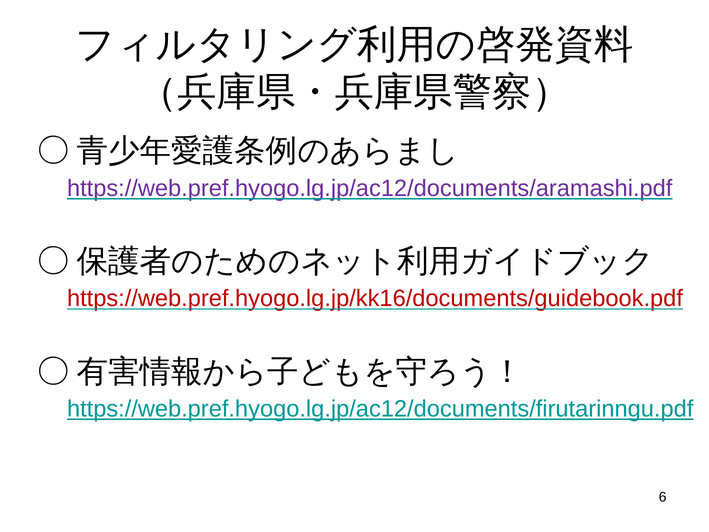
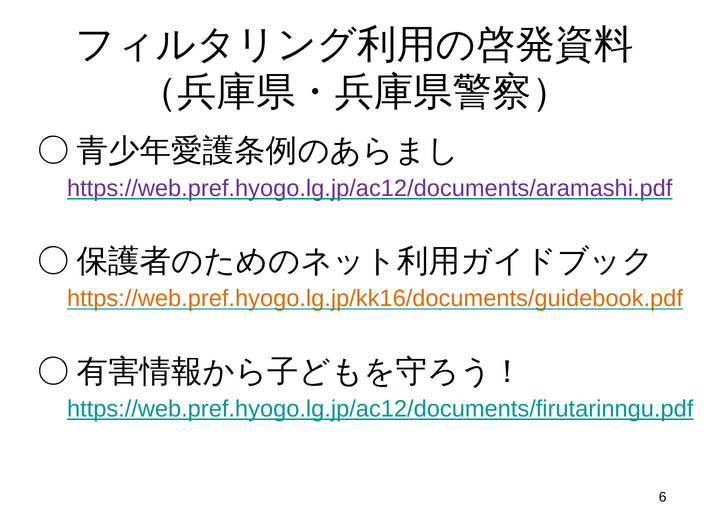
https://web.pref.hyogo.lg.jp/kk16/documents/guidebook.pdf colour: red -> orange
